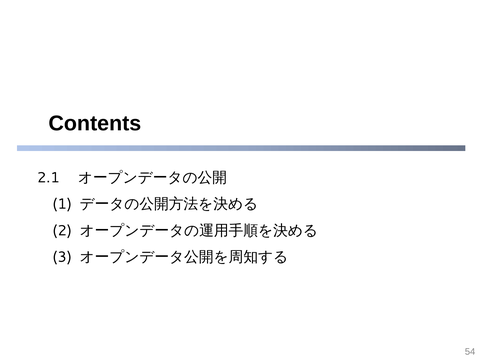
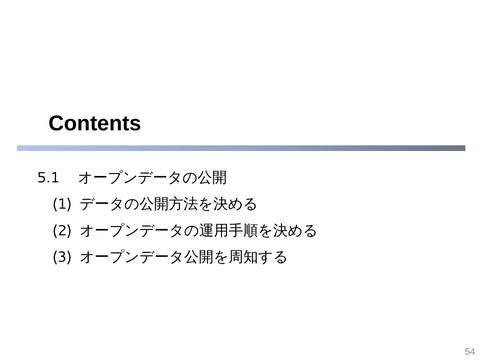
2.1: 2.1 -> 5.1
